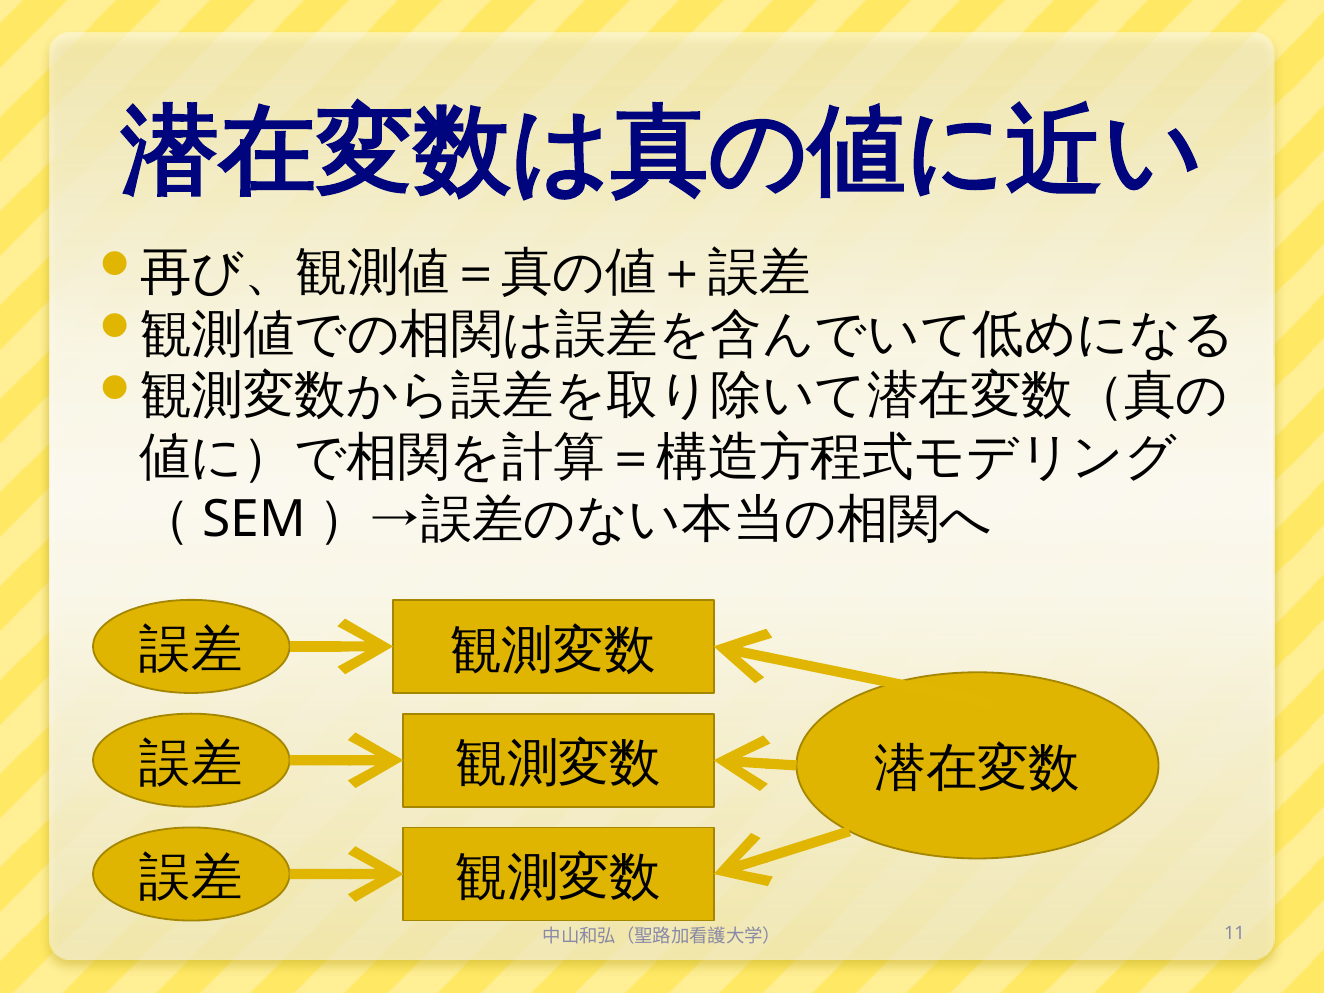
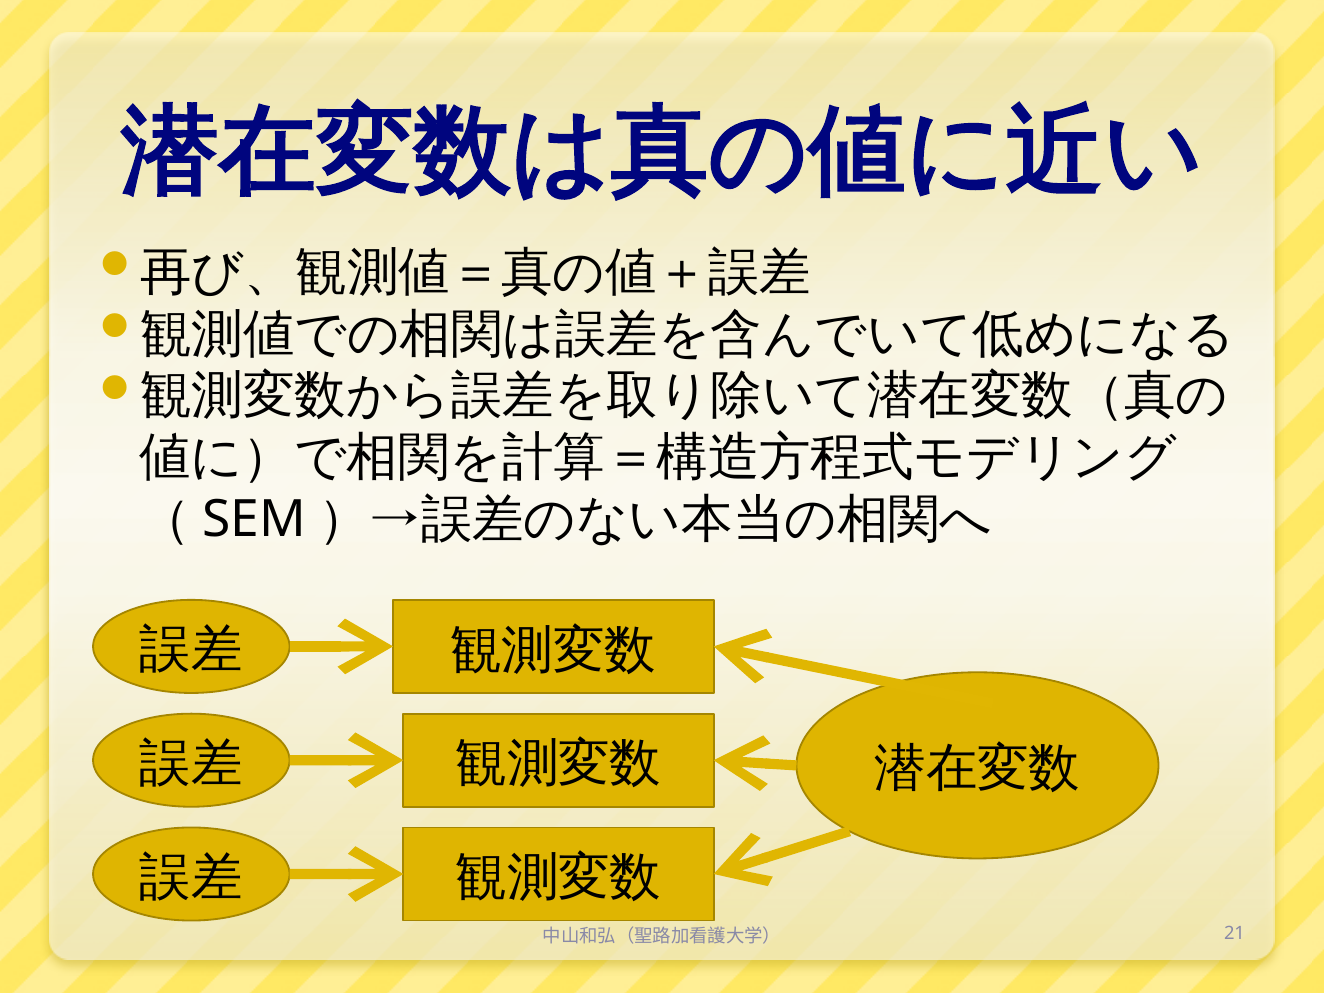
11: 11 -> 21
